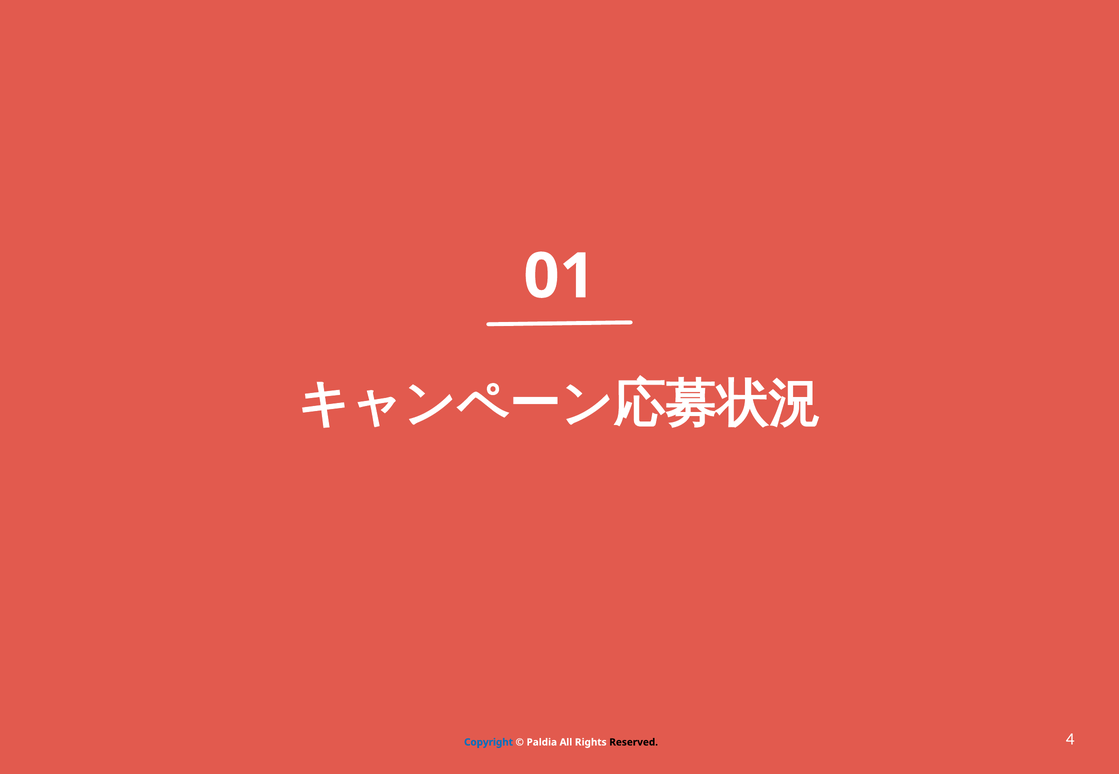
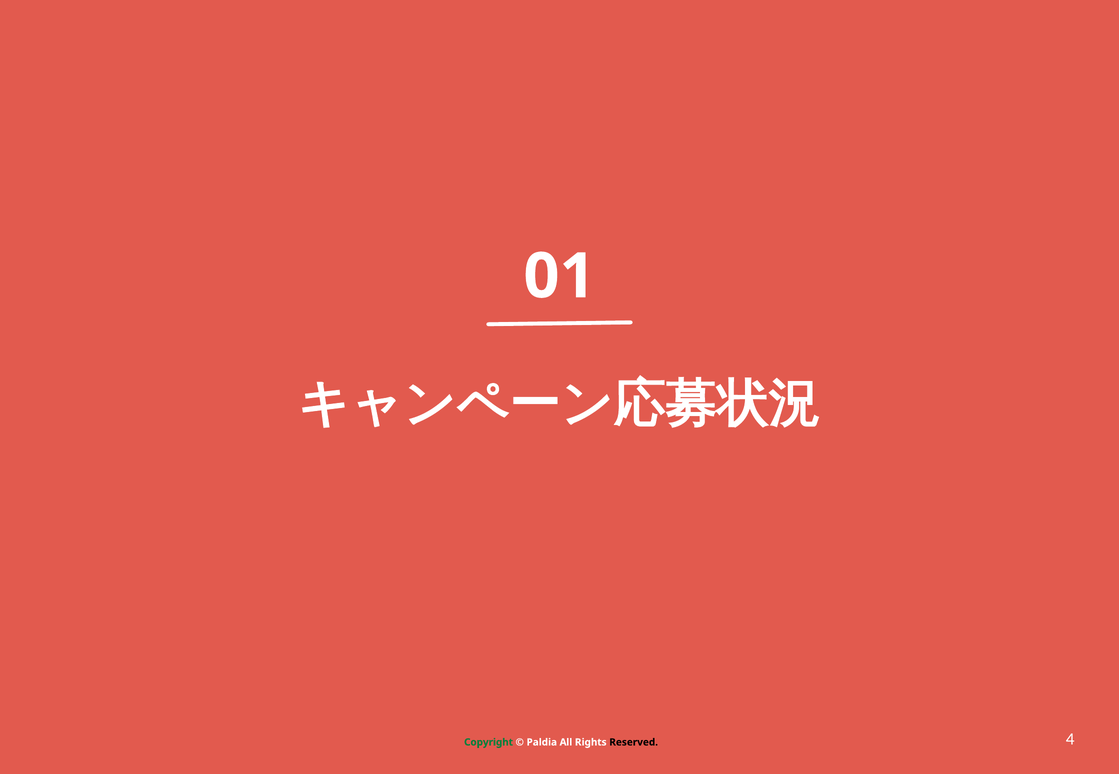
Copyright colour: blue -> green
